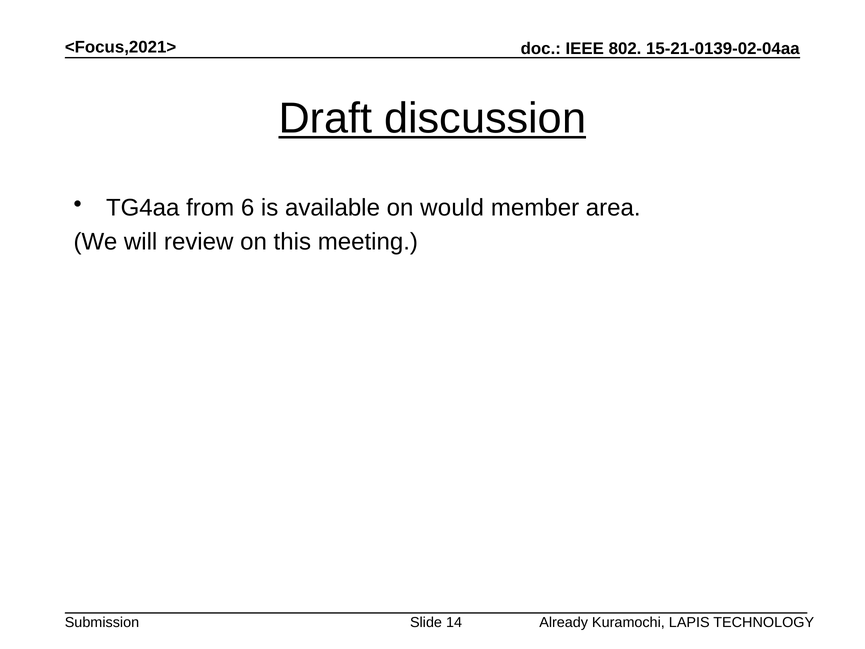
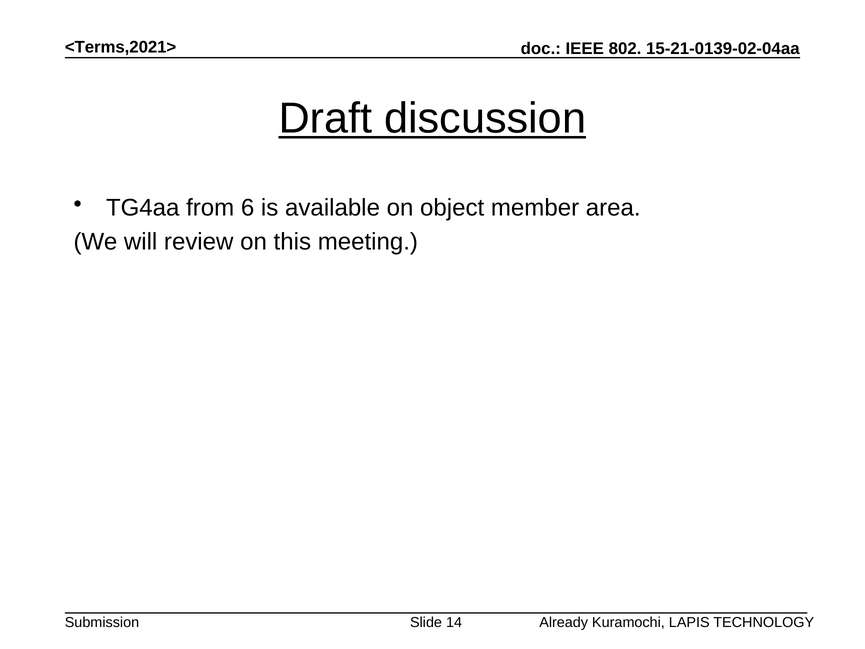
<Focus,2021>: <Focus,2021> -> <Terms,2021>
would: would -> object
